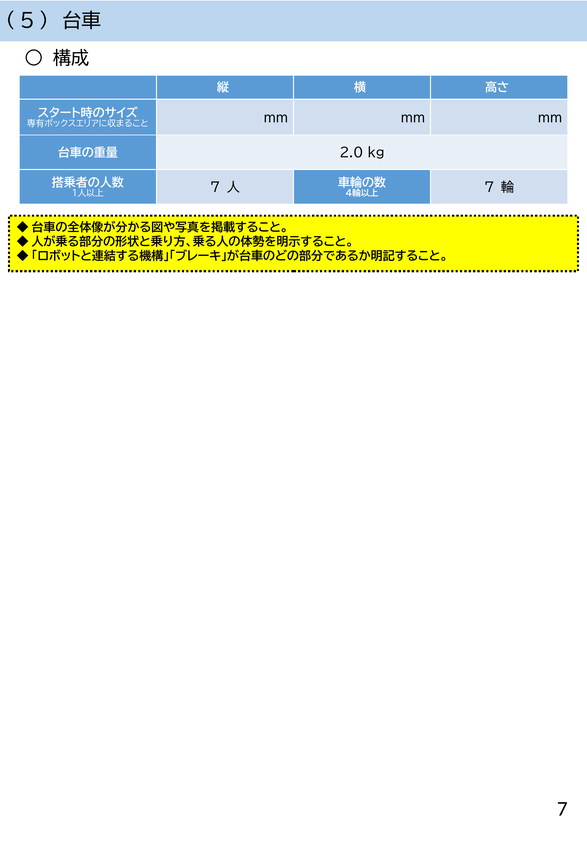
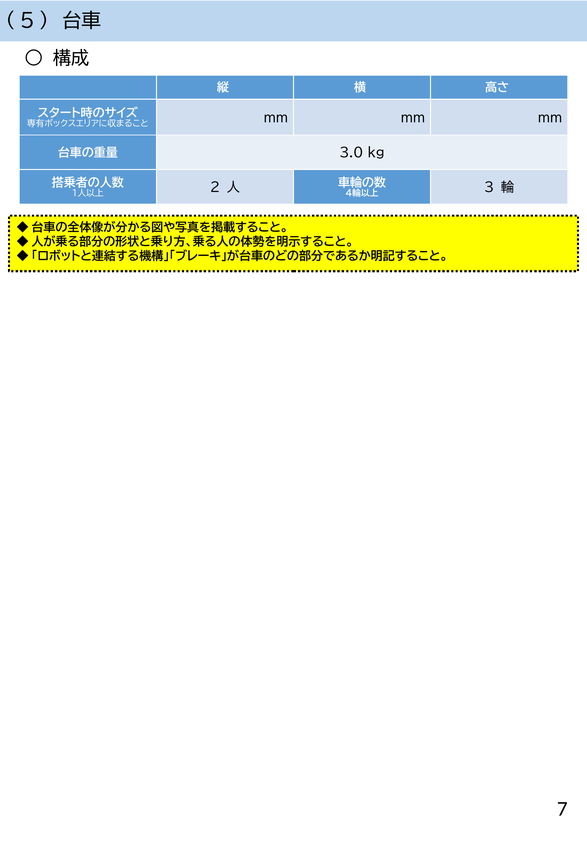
2.0: 2.0 -> 3.0
7 at (215, 188): 7 -> 2
7 at (489, 188): 7 -> 3
